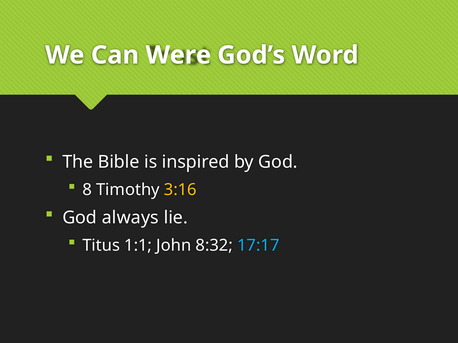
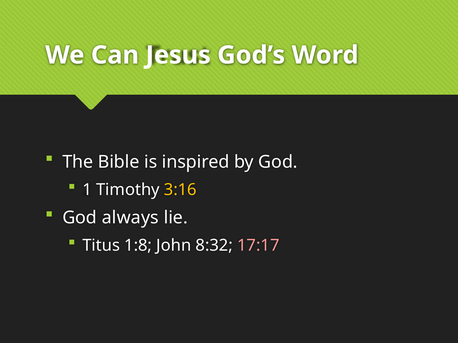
Were: Were -> Jesus
8: 8 -> 1
1:1: 1:1 -> 1:8
17:17 colour: light blue -> pink
